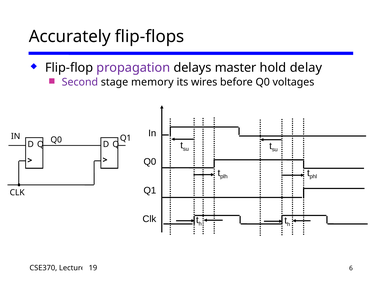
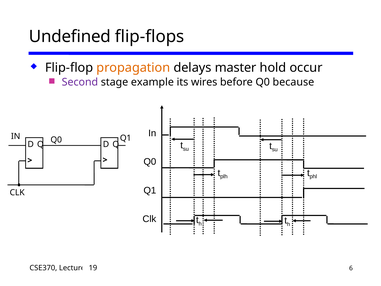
Accurately: Accurately -> Undefined
propagation colour: purple -> orange
delay: delay -> occur
memory: memory -> example
voltages: voltages -> because
